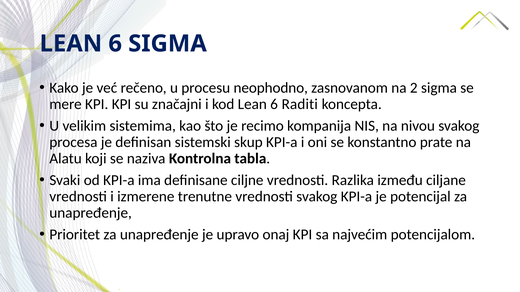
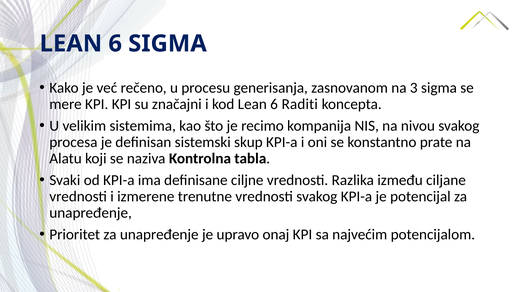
neophodno: neophodno -> generisanja
2: 2 -> 3
